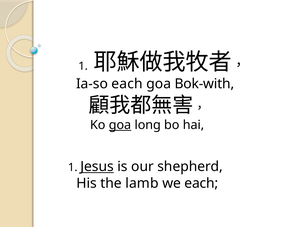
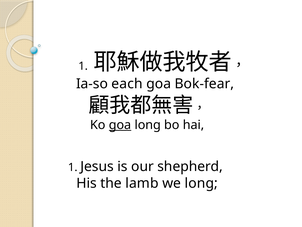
Bok-with: Bok-with -> Bok-fear
Jesus underline: present -> none
we each: each -> long
